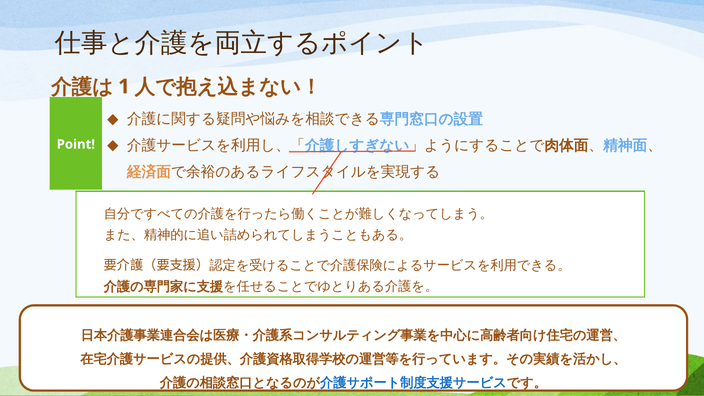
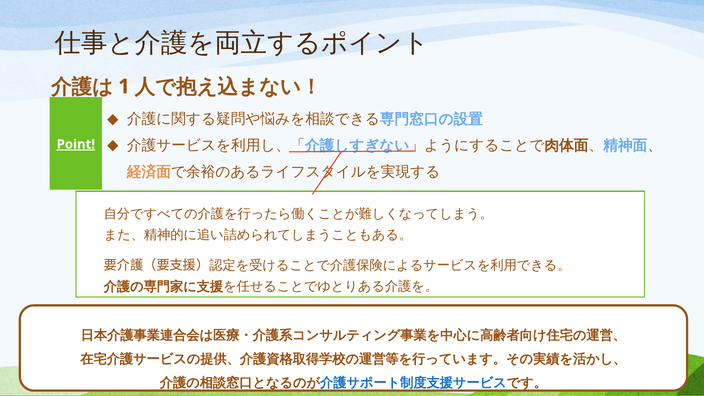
Point underline: none -> present
